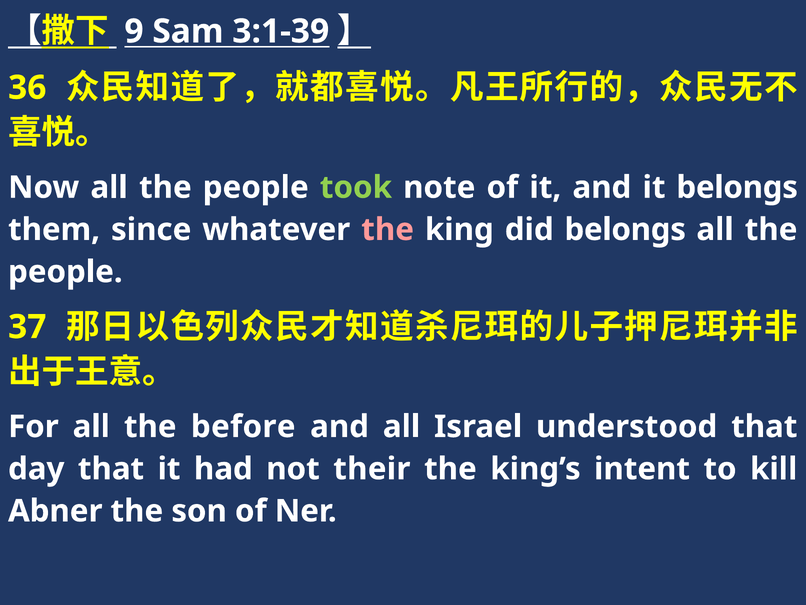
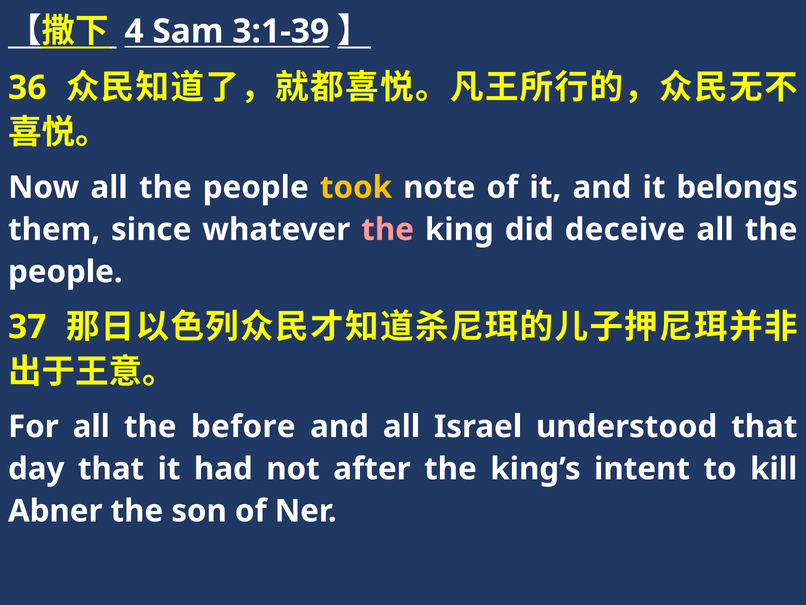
9: 9 -> 4
took colour: light green -> yellow
did belongs: belongs -> deceive
their: their -> after
